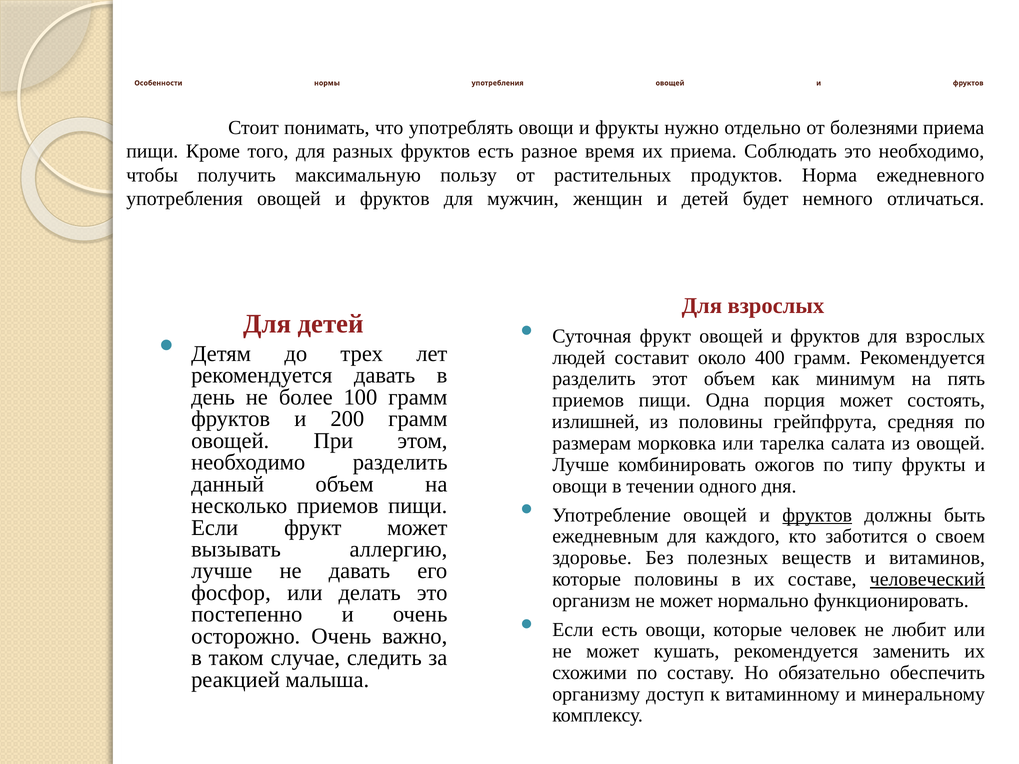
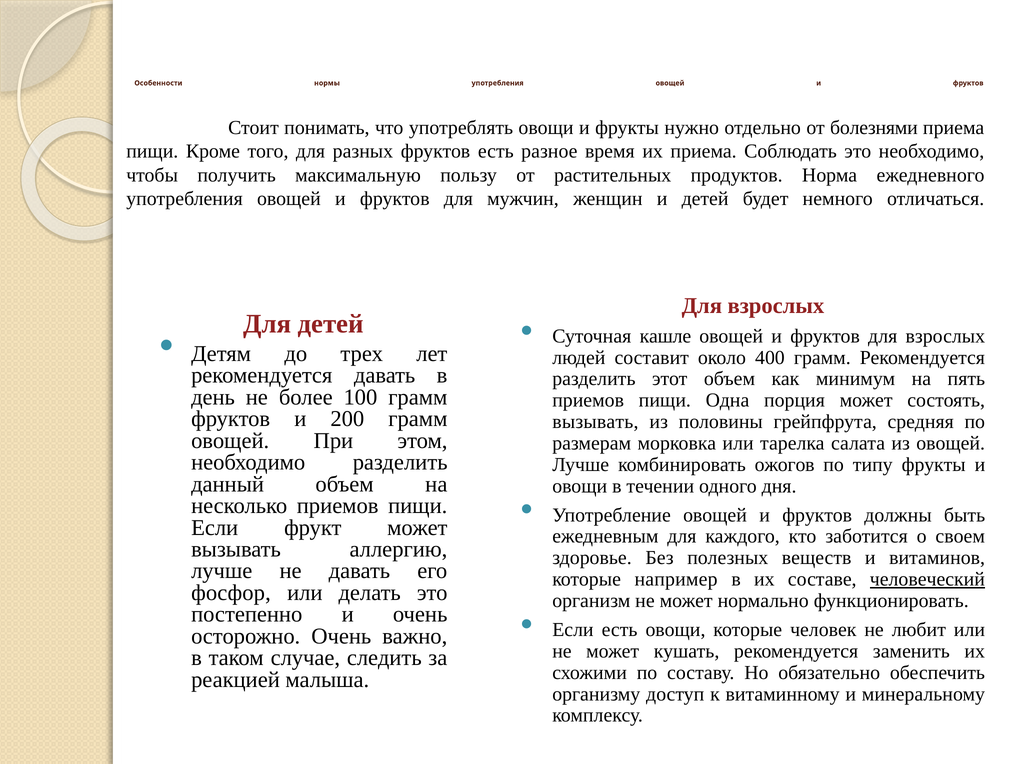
Суточная фрукт: фрукт -> кашле
излишней at (596, 422): излишней -> вызывать
фруктов at (817, 515) underline: present -> none
которые половины: половины -> например
